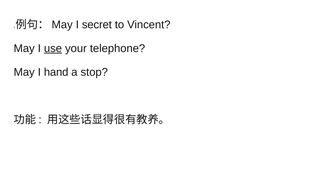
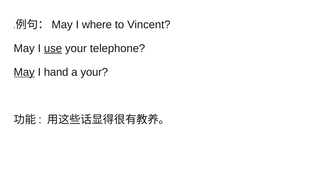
secret: secret -> where
May at (24, 72) underline: none -> present
a stop: stop -> your
